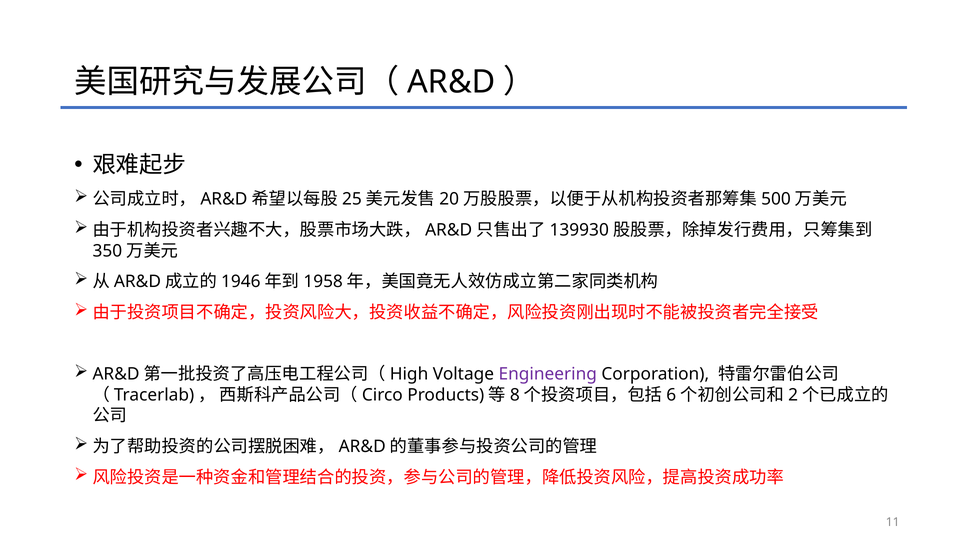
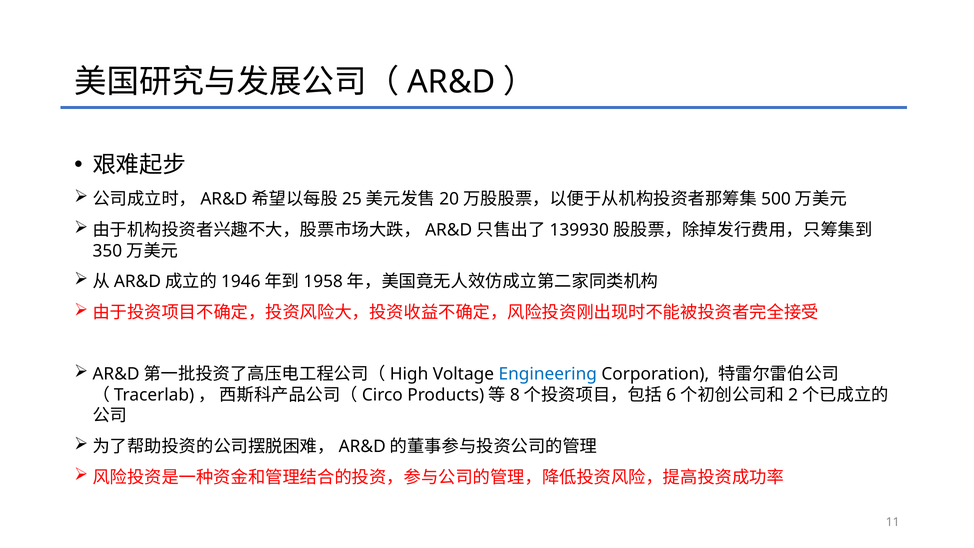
Engineering colour: purple -> blue
